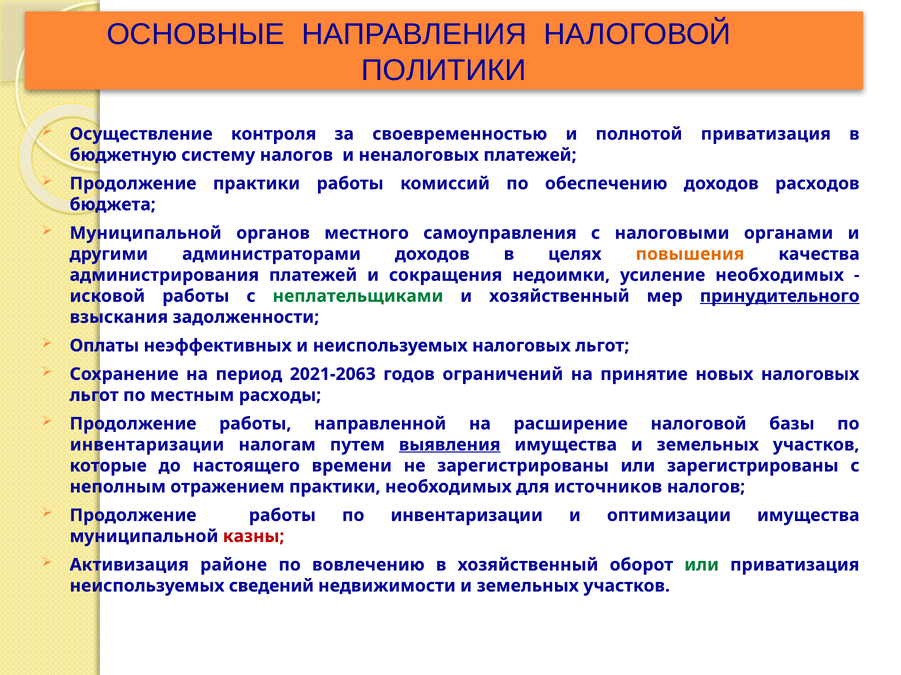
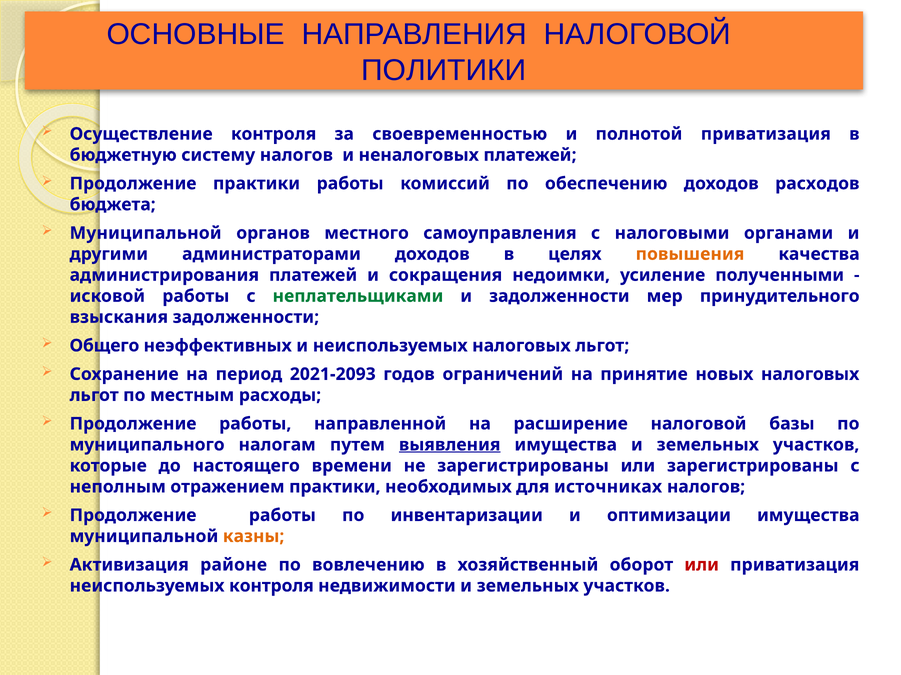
усиление необходимых: необходимых -> полученными
и хозяйственный: хозяйственный -> задолженности
принудительного underline: present -> none
Оплаты: Оплаты -> Общего
2021-2063: 2021-2063 -> 2021-2093
инвентаризации at (147, 445): инвентаризации -> муниципального
источников: источников -> источниках
казны colour: red -> orange
или at (702, 565) colour: green -> red
неиспользуемых сведений: сведений -> контроля
